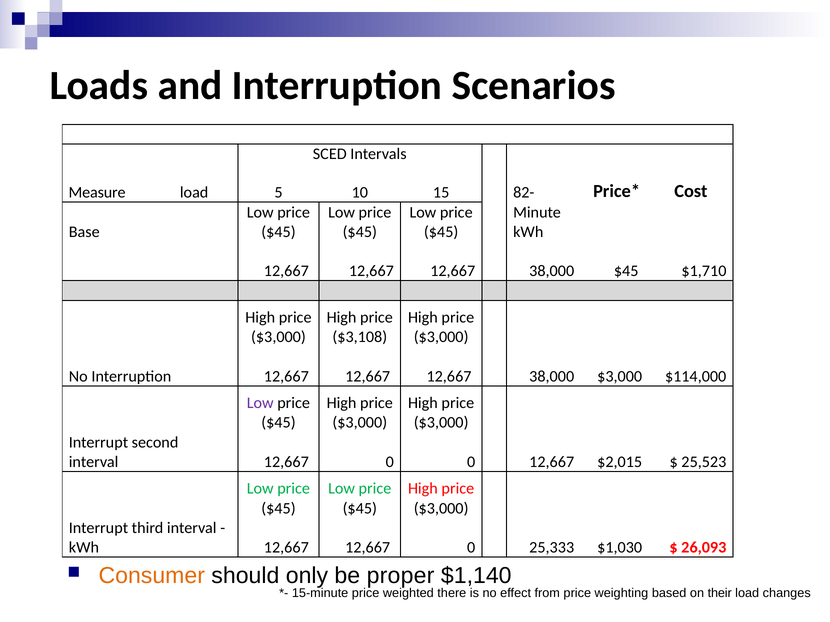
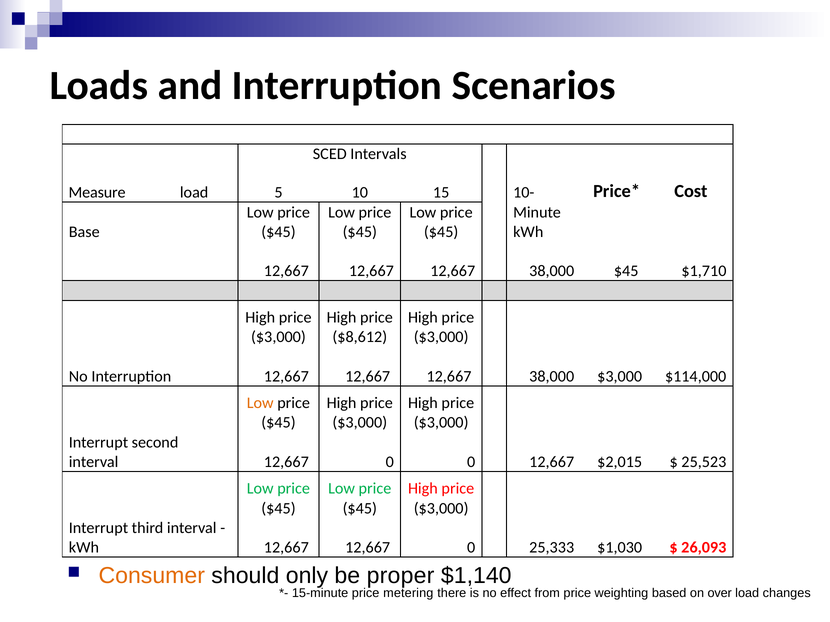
82-: 82- -> 10-
$3,108: $3,108 -> $8,612
Low at (260, 403) colour: purple -> orange
weighted: weighted -> metering
their: their -> over
